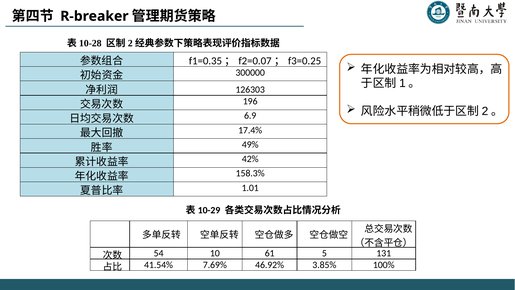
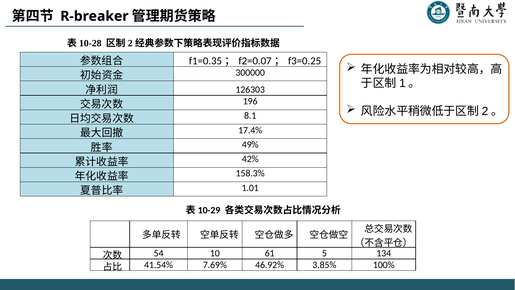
6.9: 6.9 -> 8.1
131: 131 -> 134
